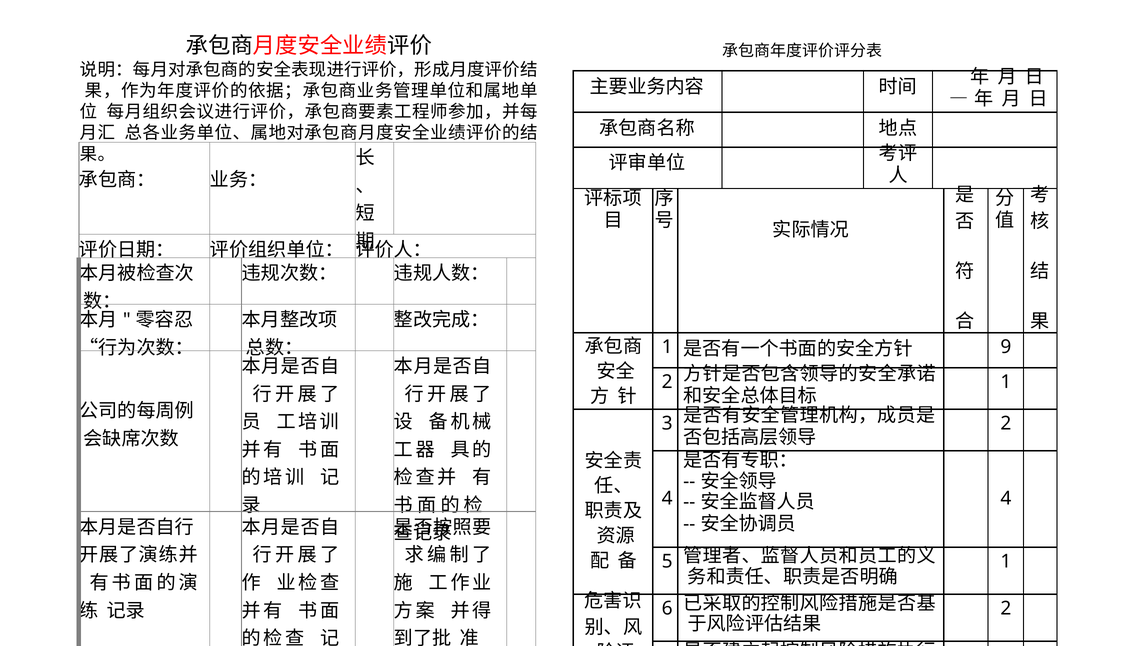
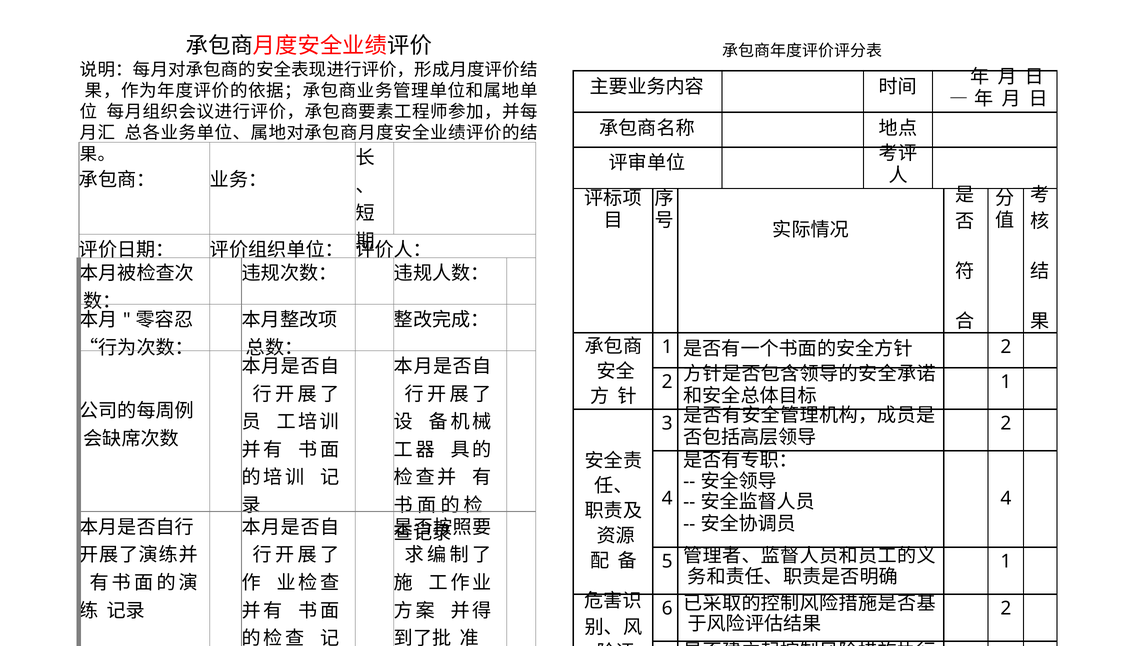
9 at (1006, 347): 9 -> 2
